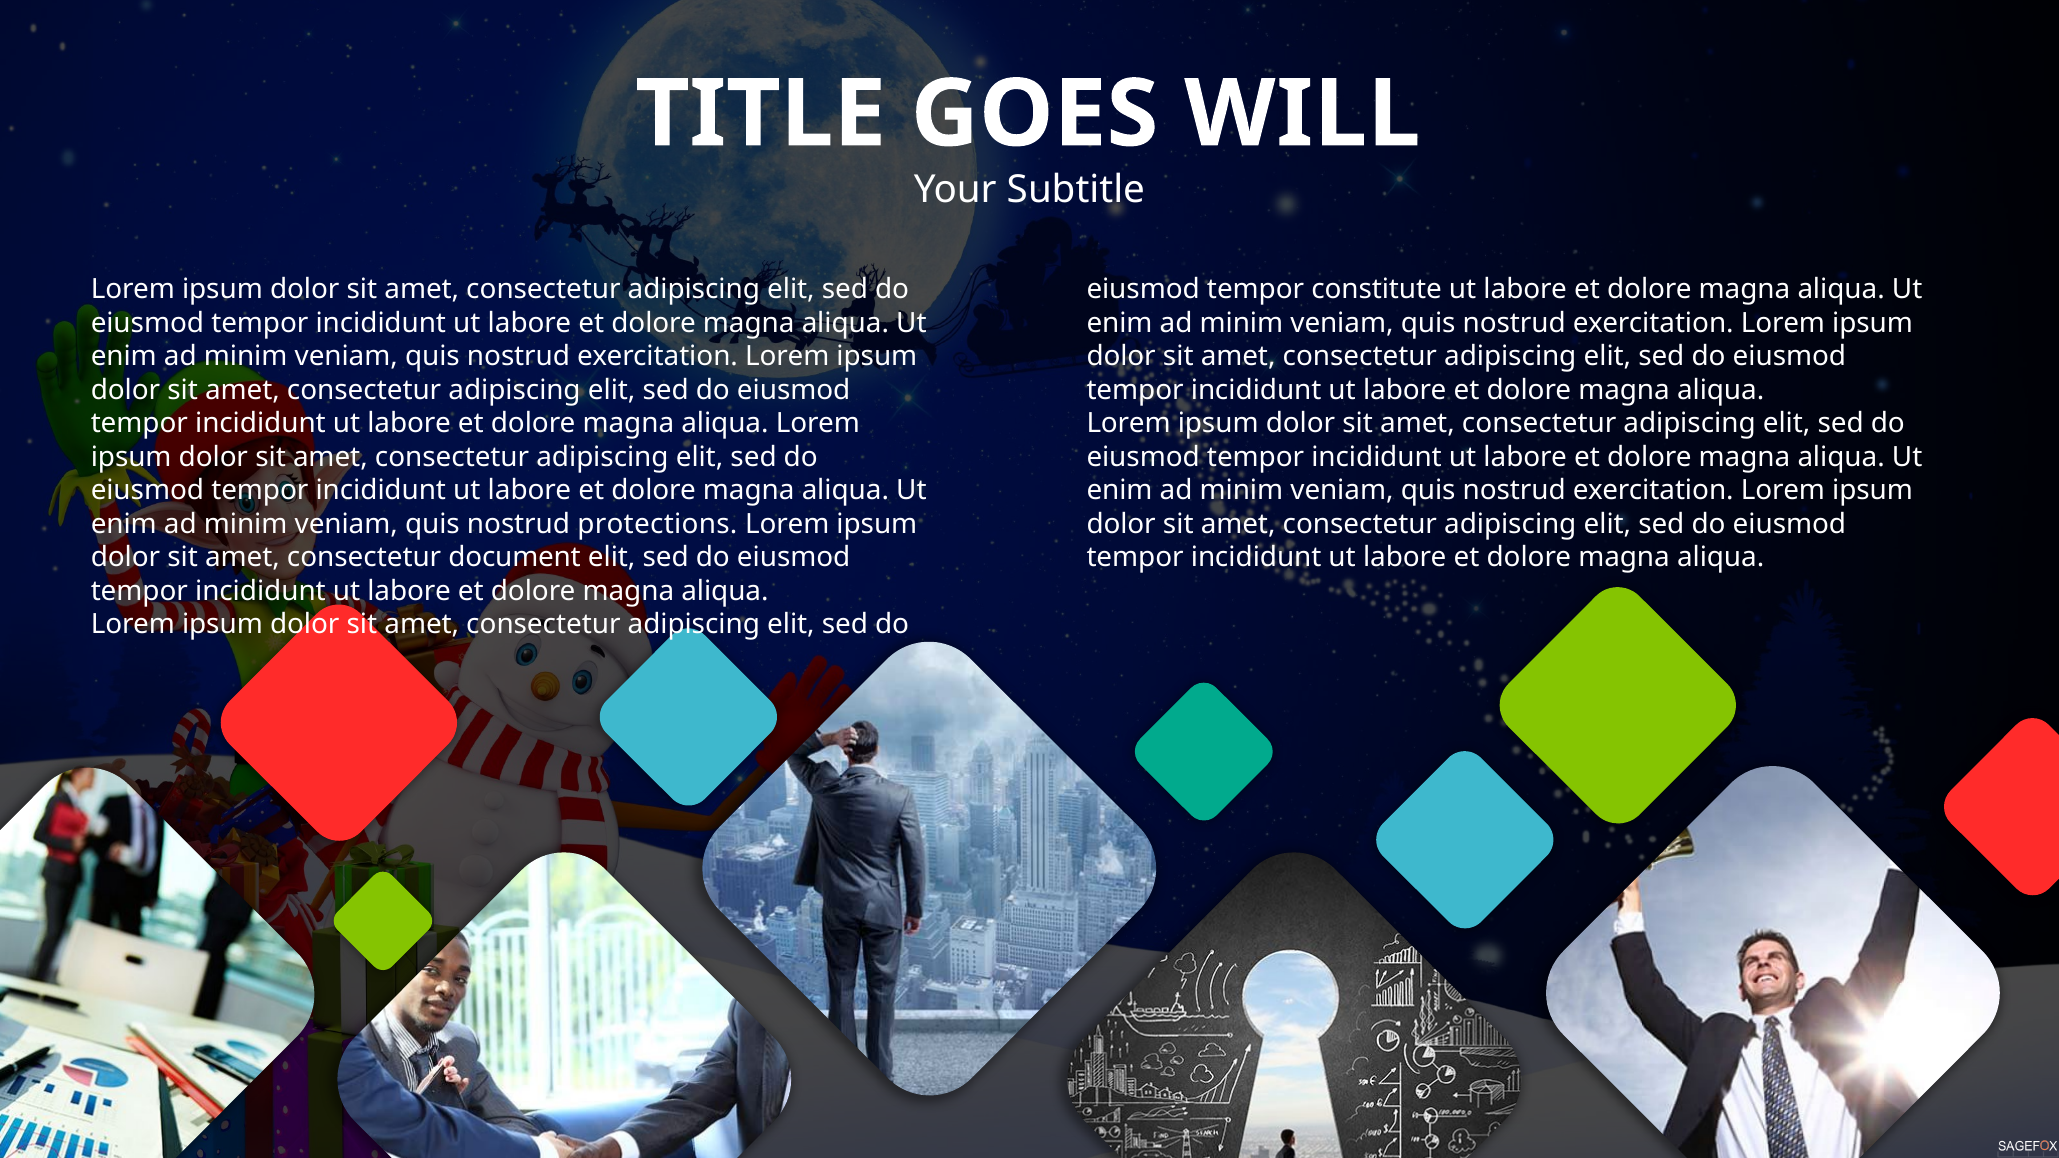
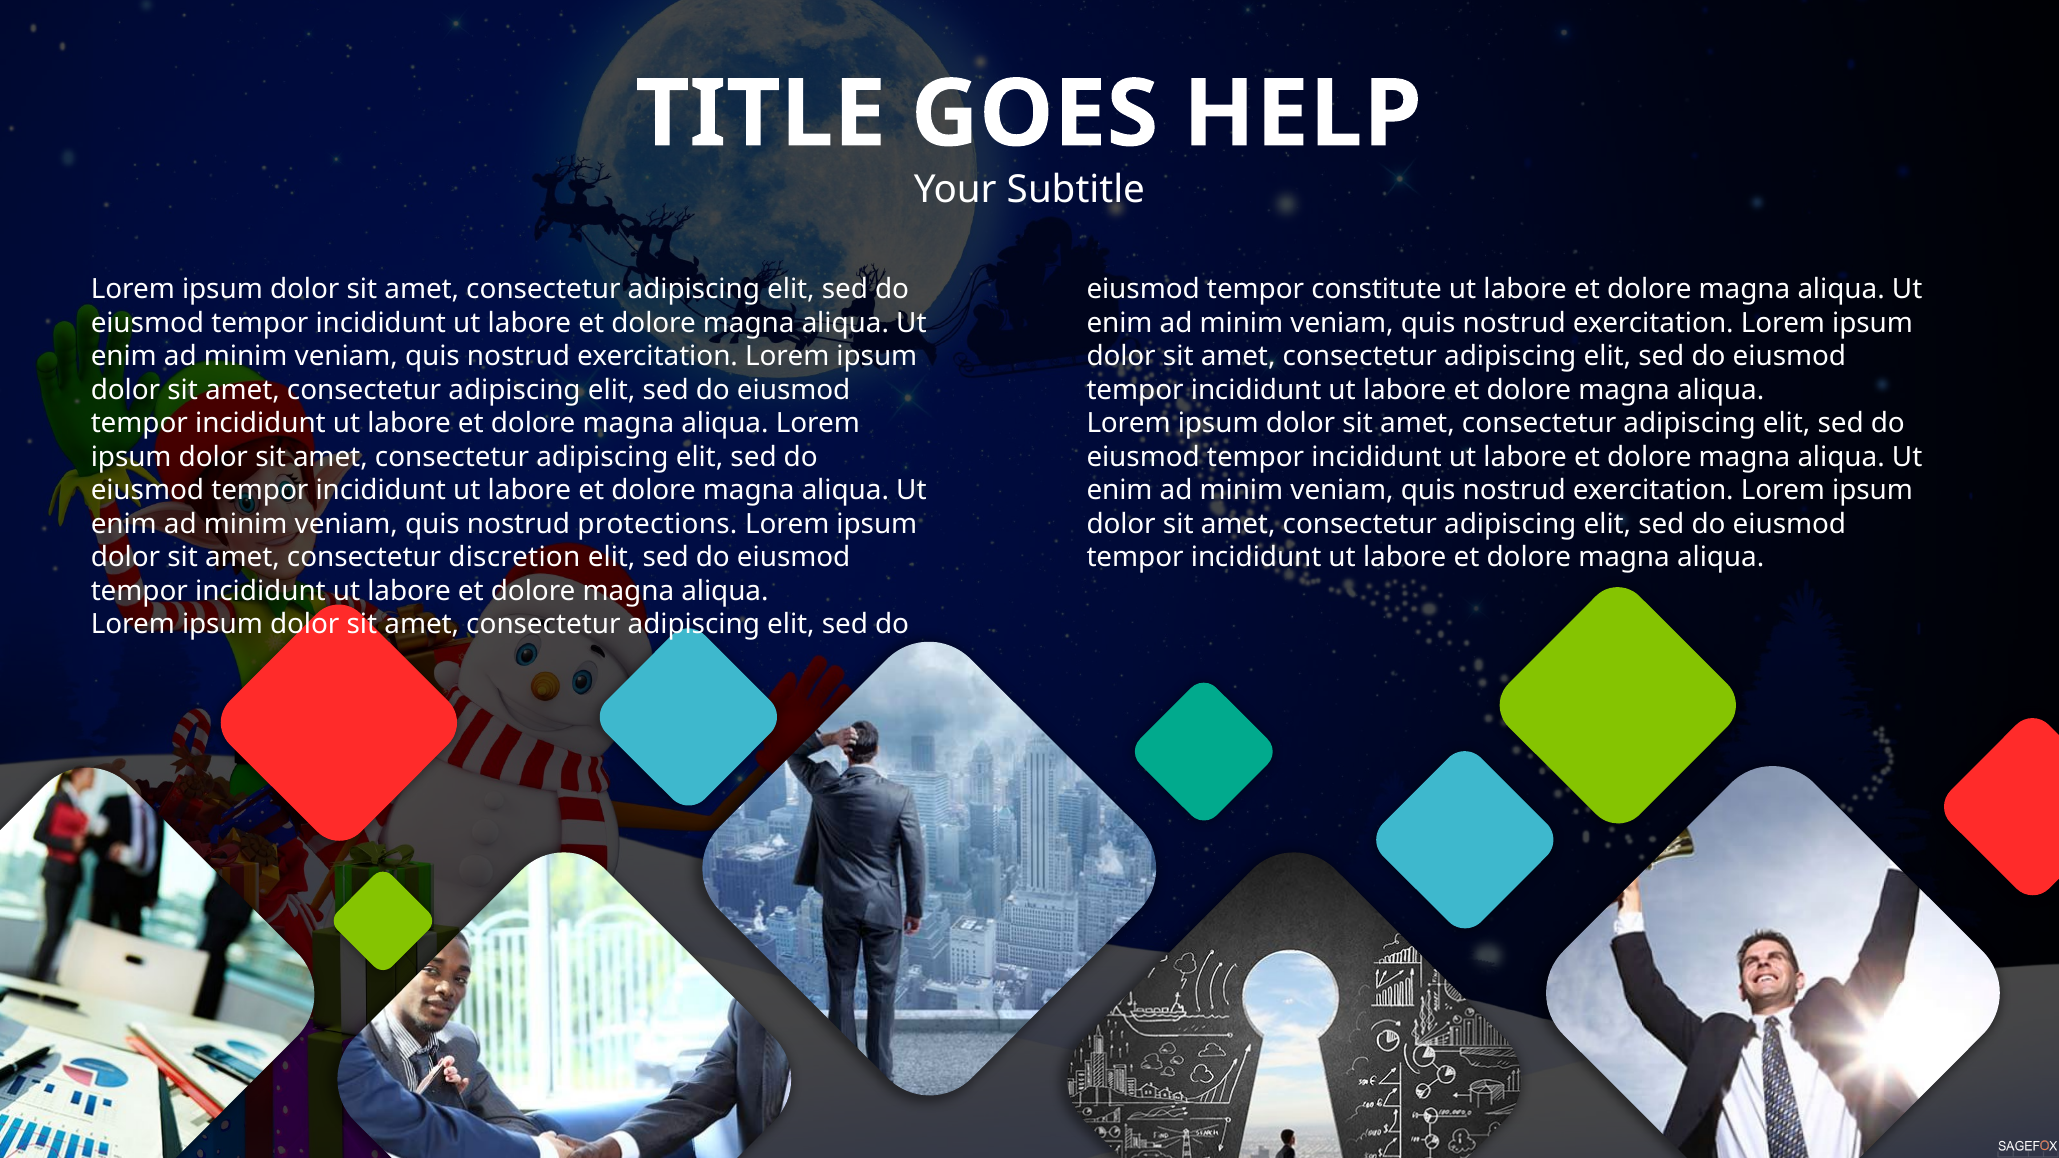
WILL: WILL -> HELP
document: document -> discretion
